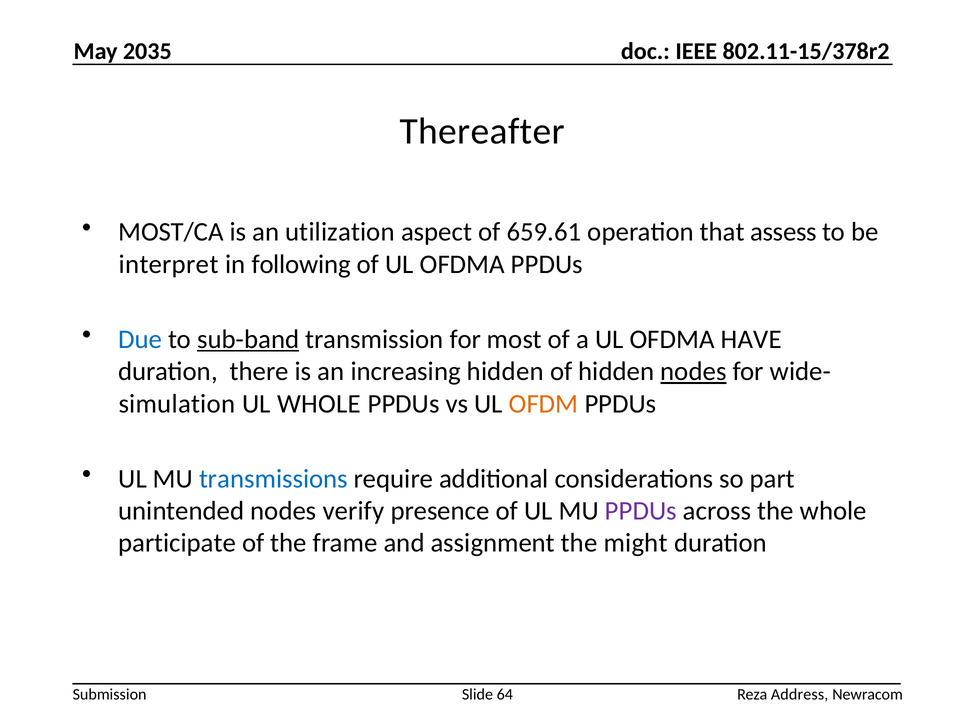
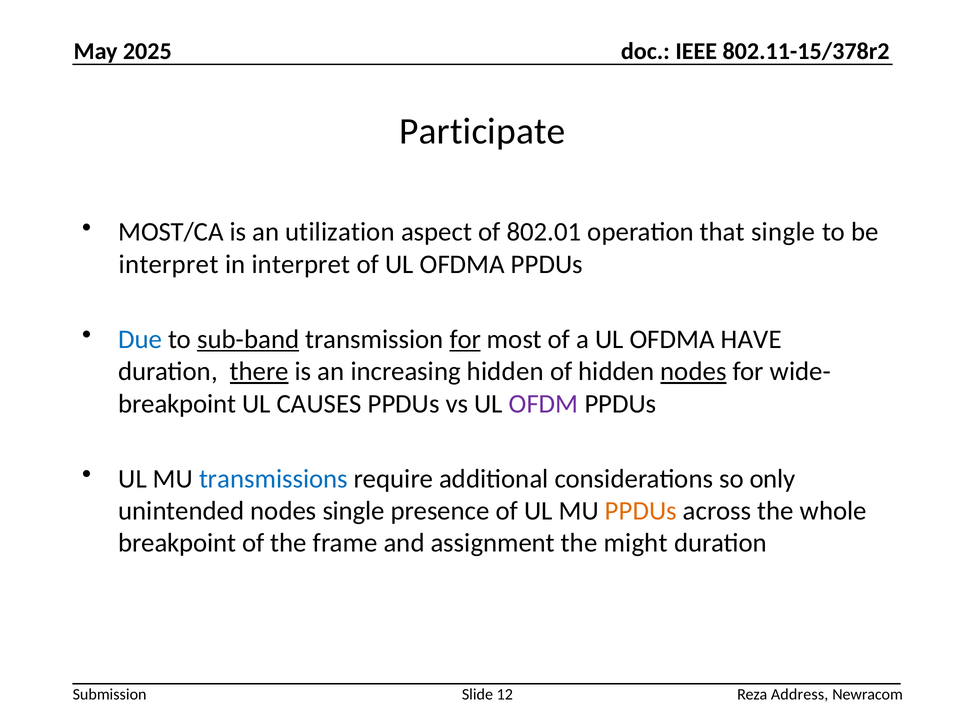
2035: 2035 -> 2025
Thereafter: Thereafter -> Participate
659.61: 659.61 -> 802.01
that assess: assess -> single
in following: following -> interpret
for at (465, 339) underline: none -> present
there underline: none -> present
simulation at (177, 404): simulation -> breakpoint
UL WHOLE: WHOLE -> CAUSES
OFDM colour: orange -> purple
part: part -> only
nodes verify: verify -> single
PPDUs at (641, 511) colour: purple -> orange
participate at (177, 543): participate -> breakpoint
64: 64 -> 12
